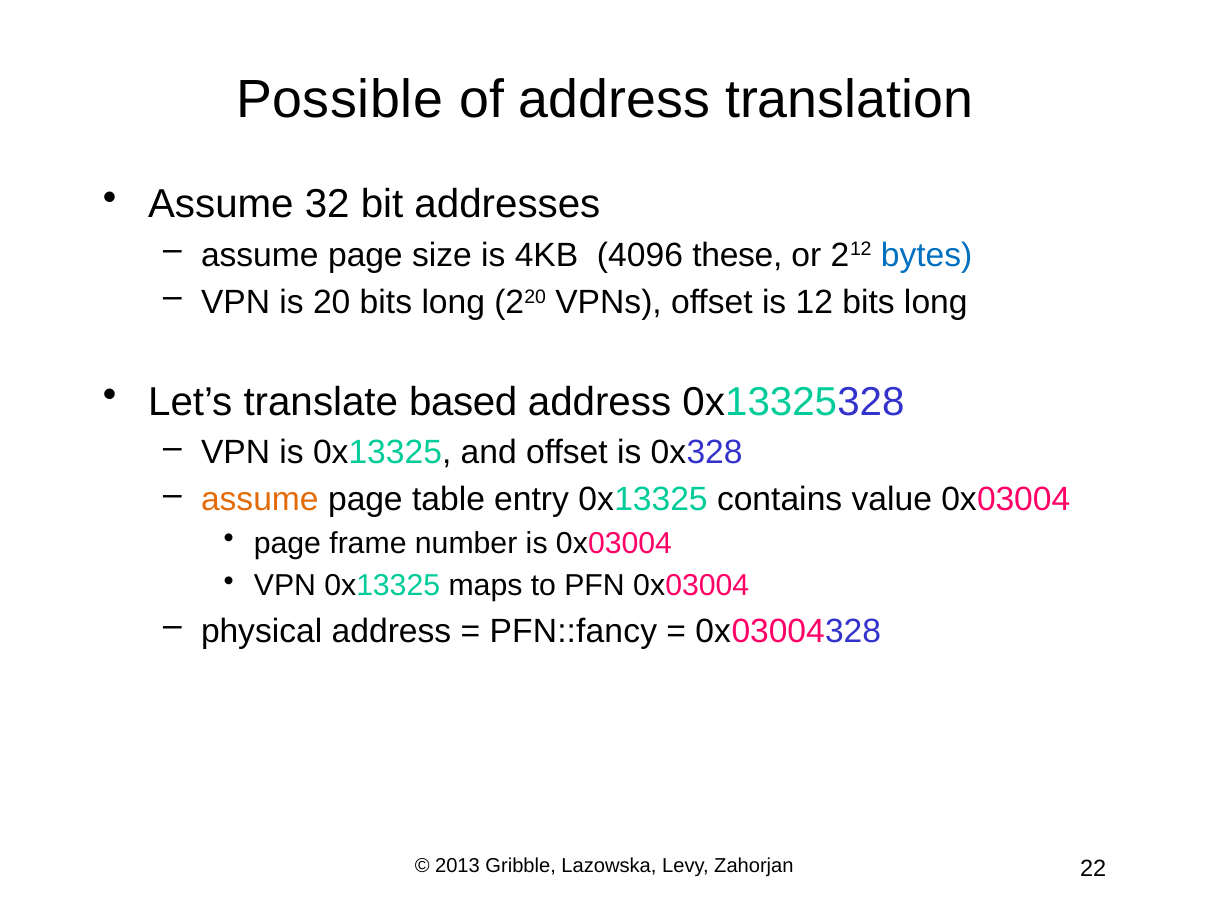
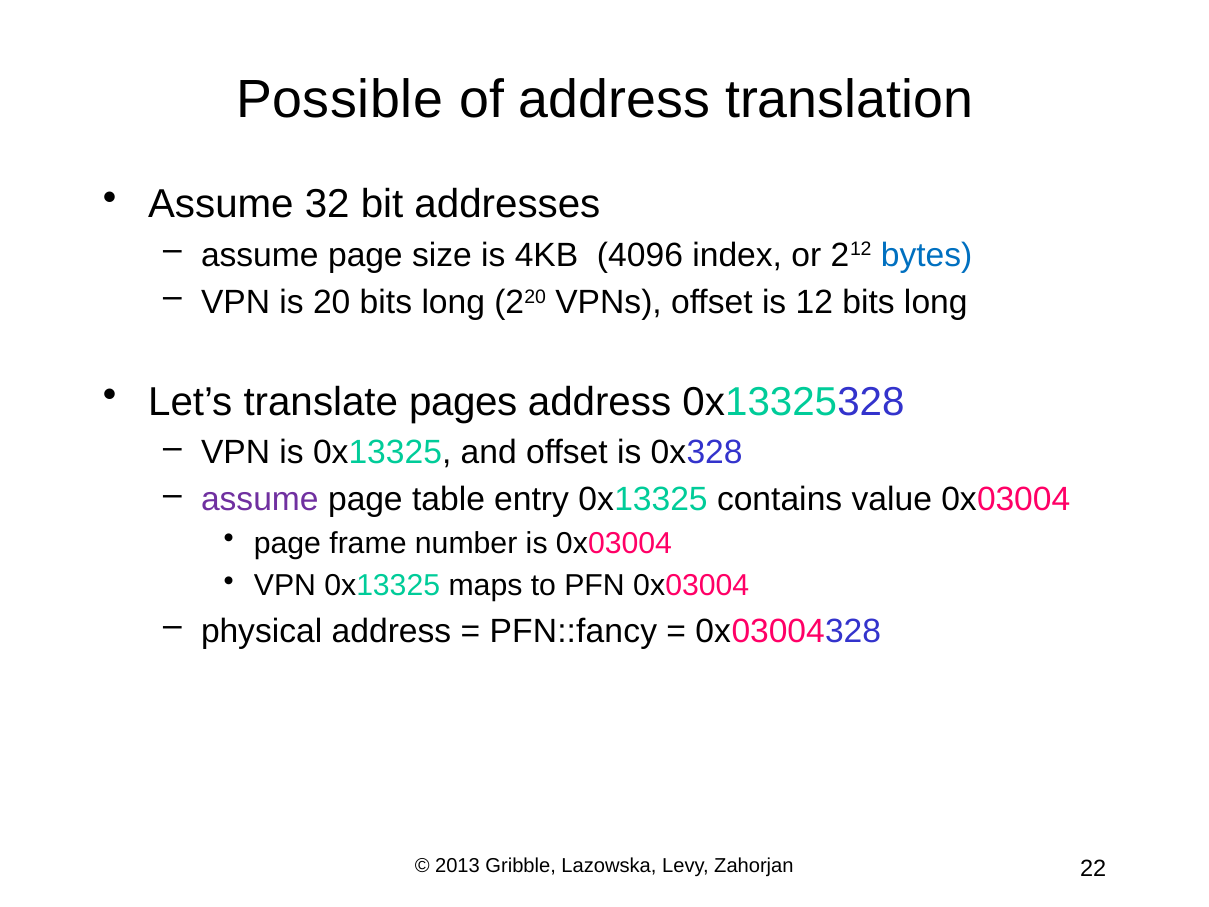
these: these -> index
based: based -> pages
assume at (260, 499) colour: orange -> purple
